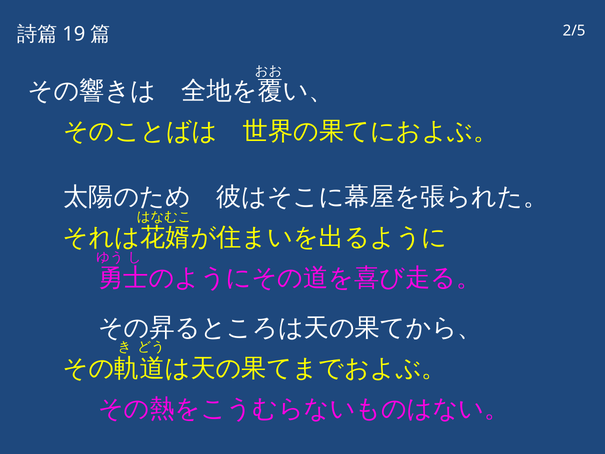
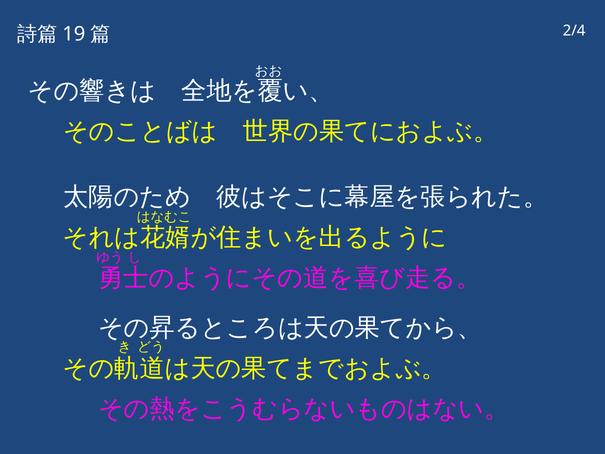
2/5: 2/5 -> 2/4
